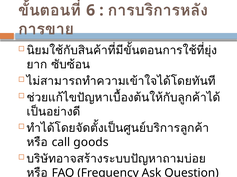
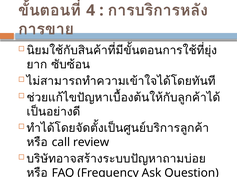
6: 6 -> 4
goods: goods -> review
